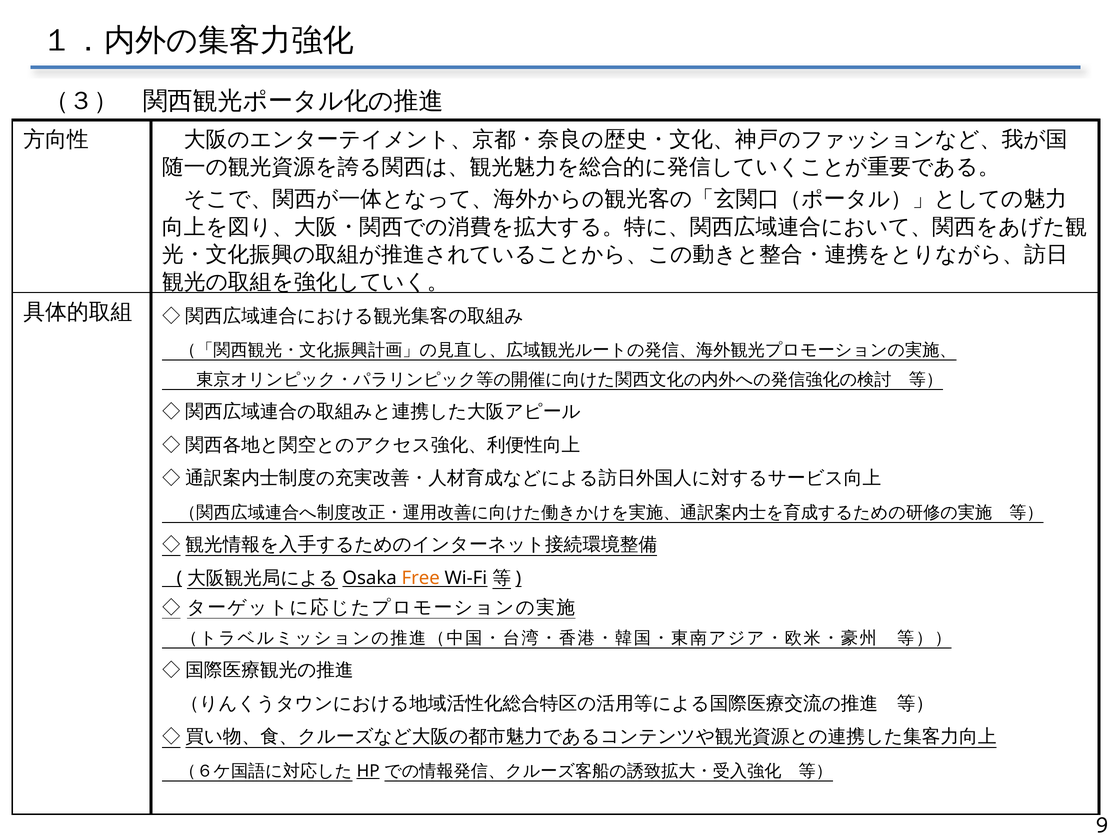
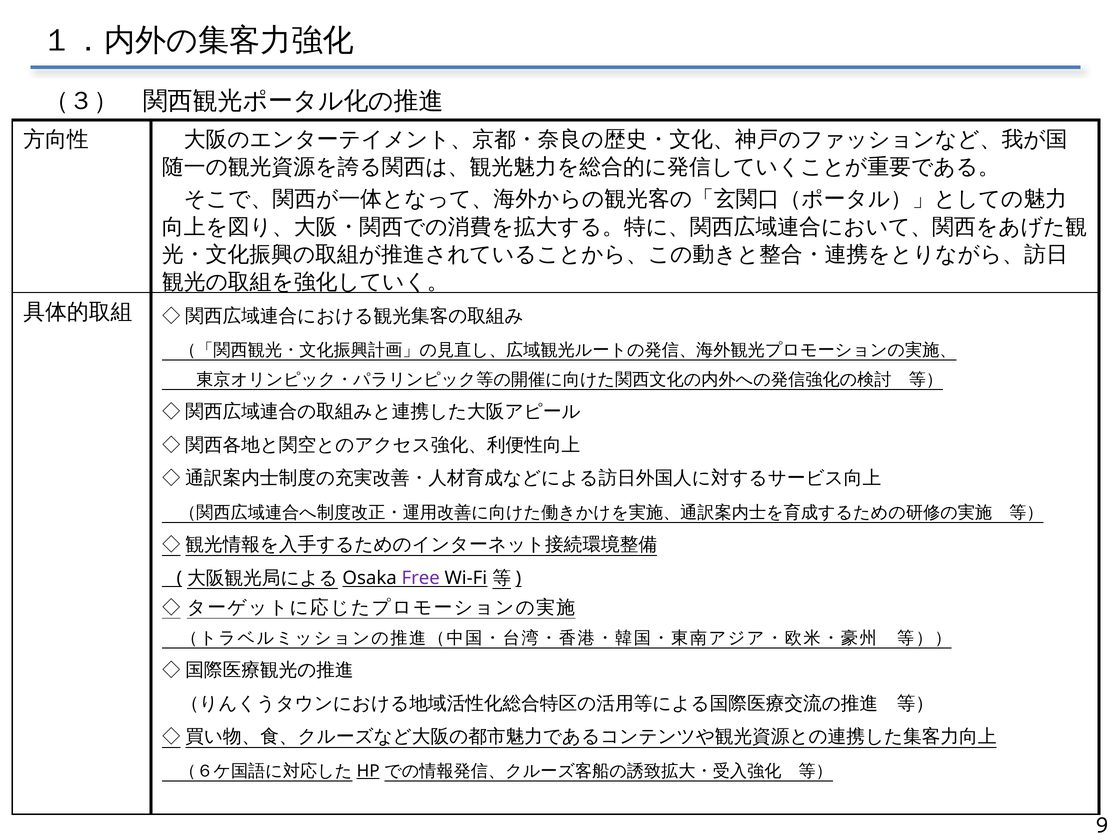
Free colour: orange -> purple
